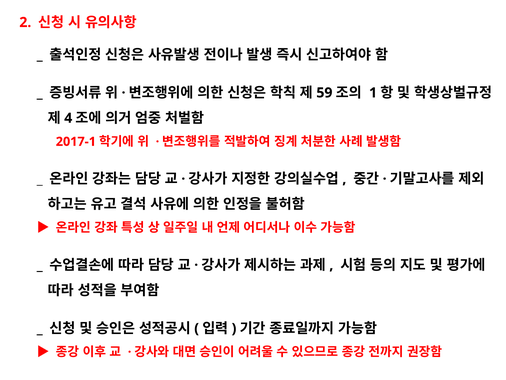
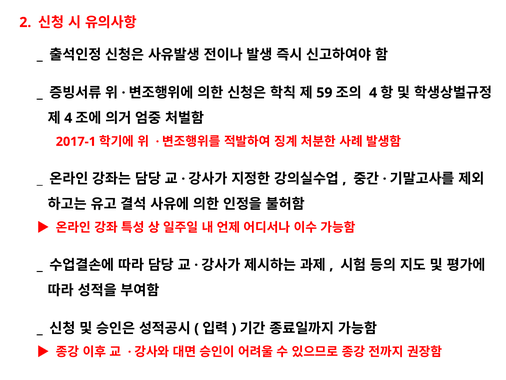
1 at (373, 93): 1 -> 4
